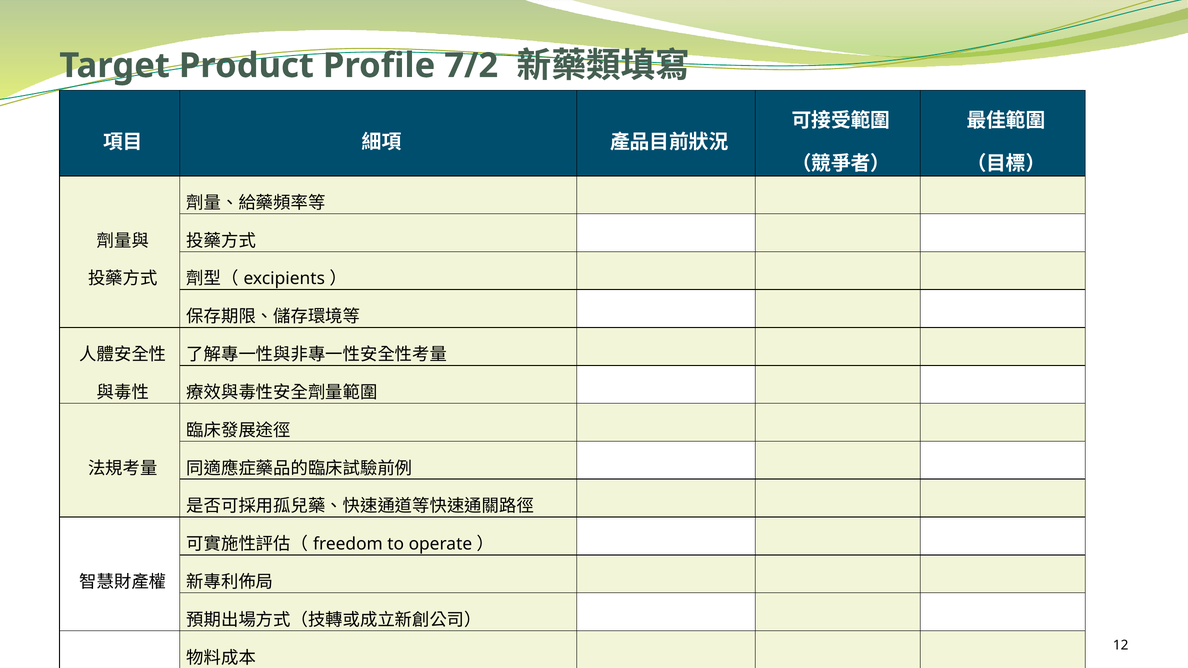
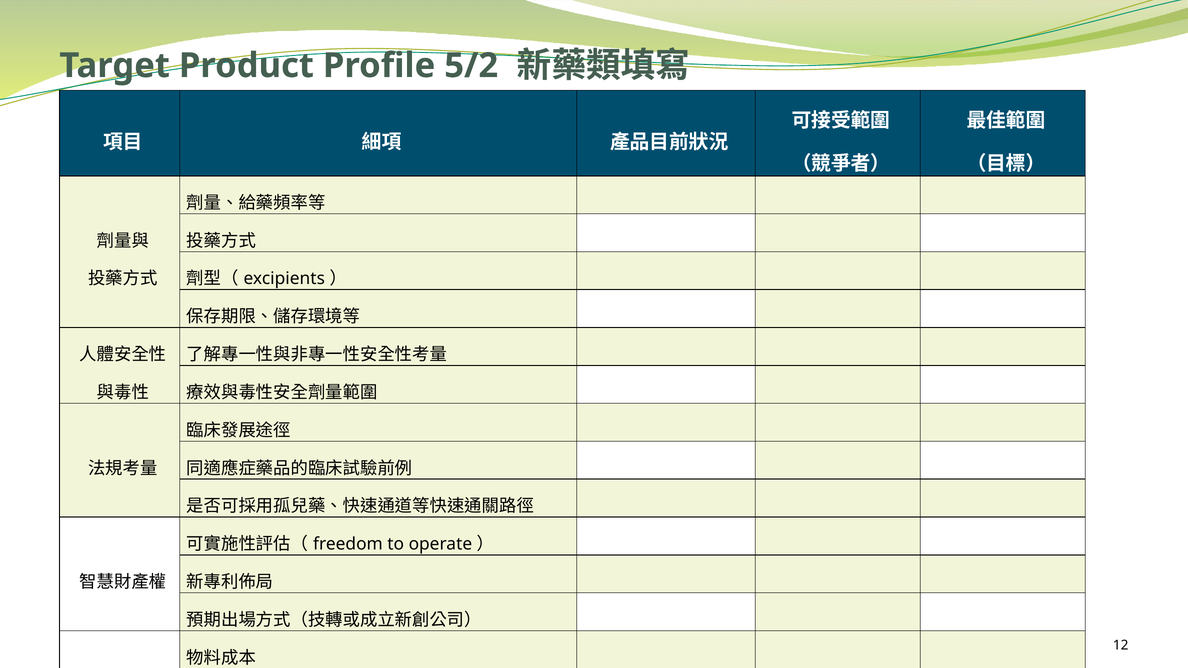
7/2: 7/2 -> 5/2
